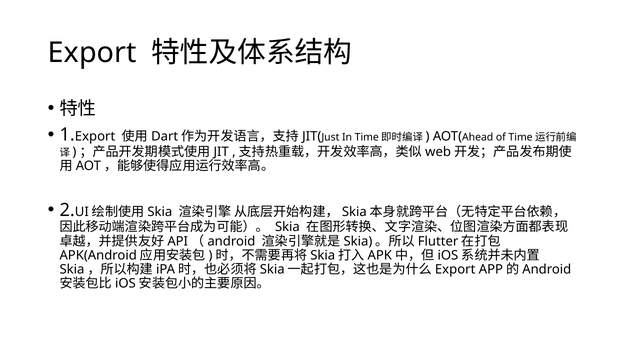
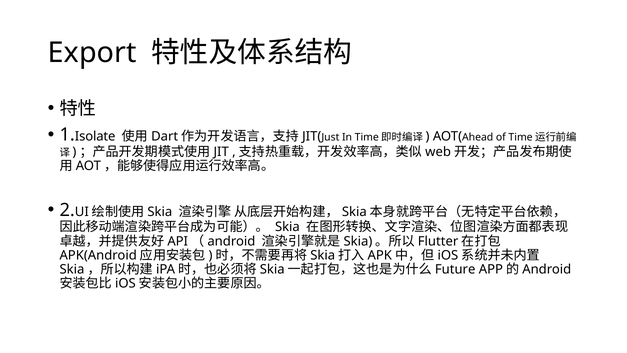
Export at (95, 136): Export -> Isolate
Export at (455, 269): Export -> Future
